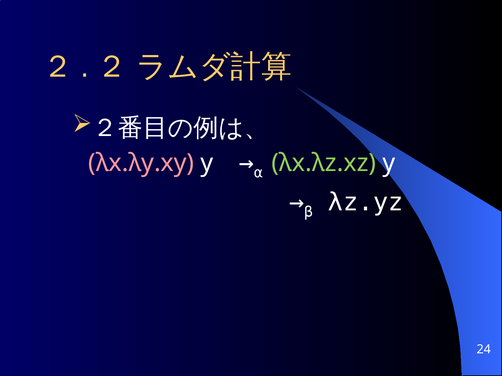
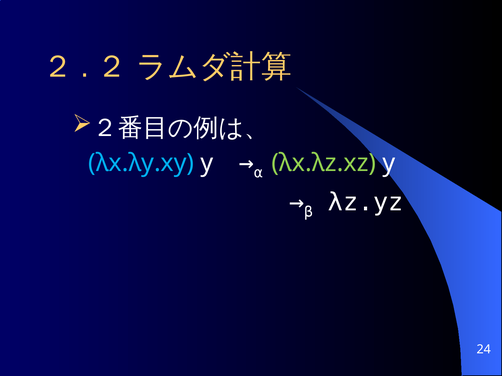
λx.λy.xy colour: pink -> light blue
